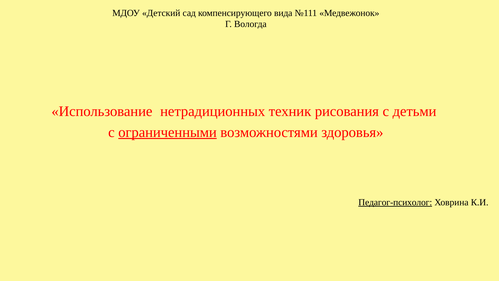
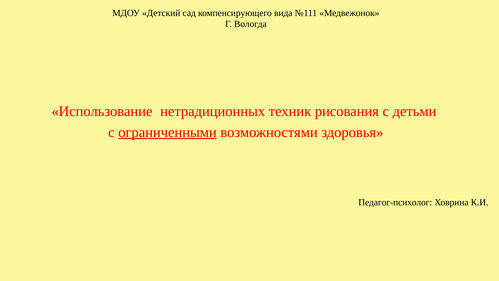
Педагог-психолог underline: present -> none
